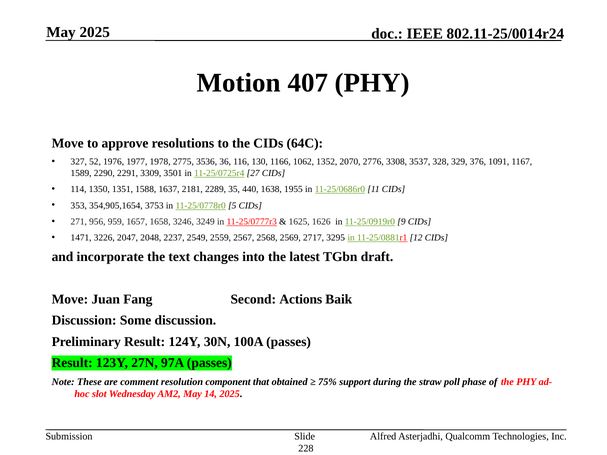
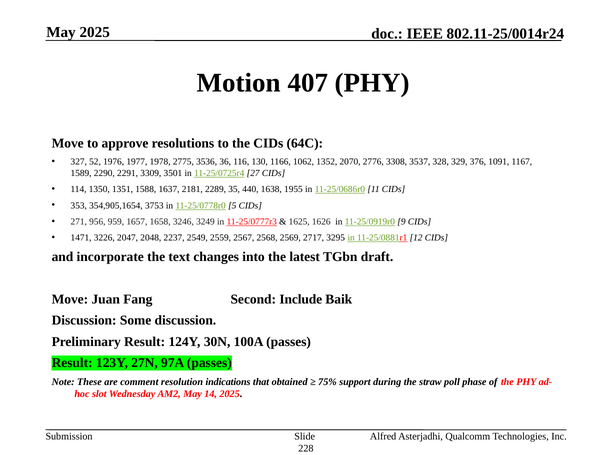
Actions: Actions -> Include
component: component -> indications
